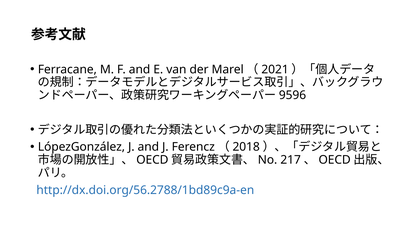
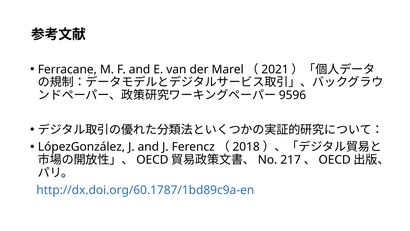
http://dx.doi.org/56.2788/1bd89c9a-en: http://dx.doi.org/56.2788/1bd89c9a-en -> http://dx.doi.org/60.1787/1bd89c9a-en
